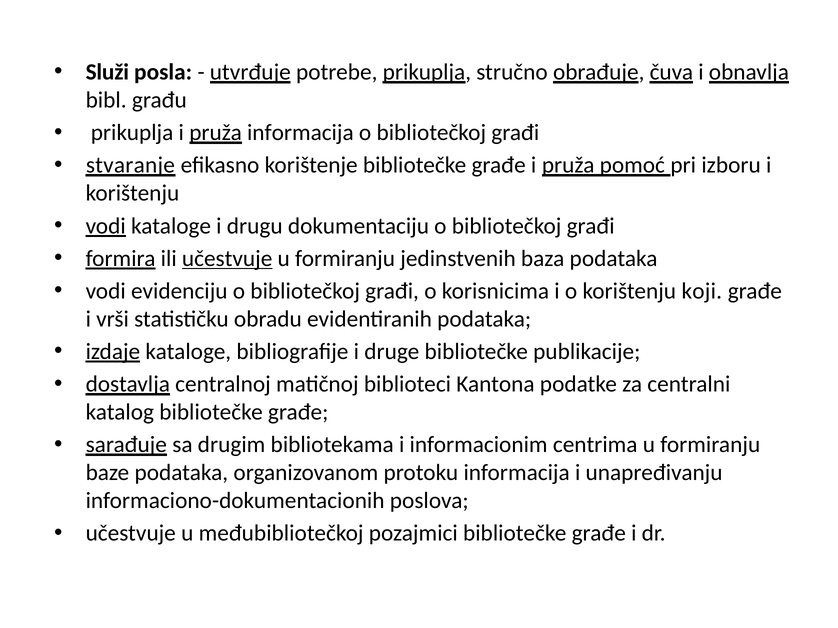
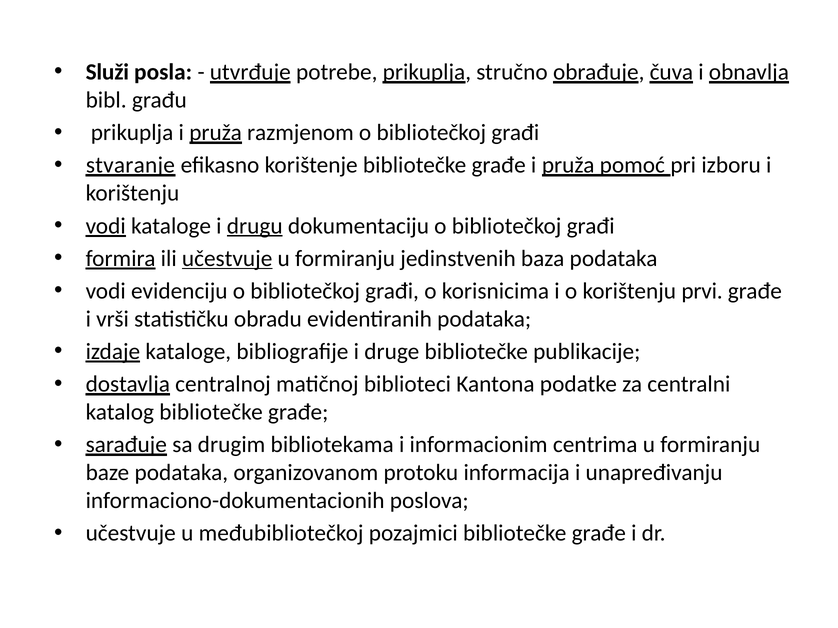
pruža informacija: informacija -> razmjenom
drugu underline: none -> present
koji: koji -> prvi
